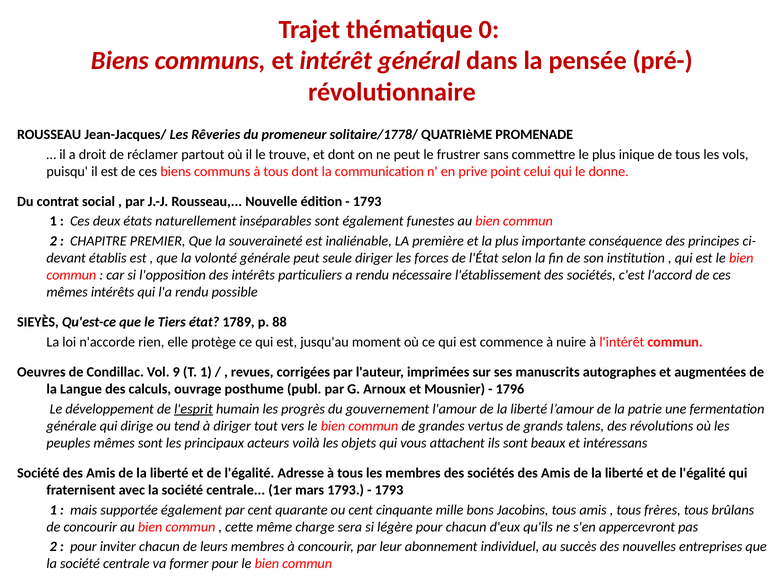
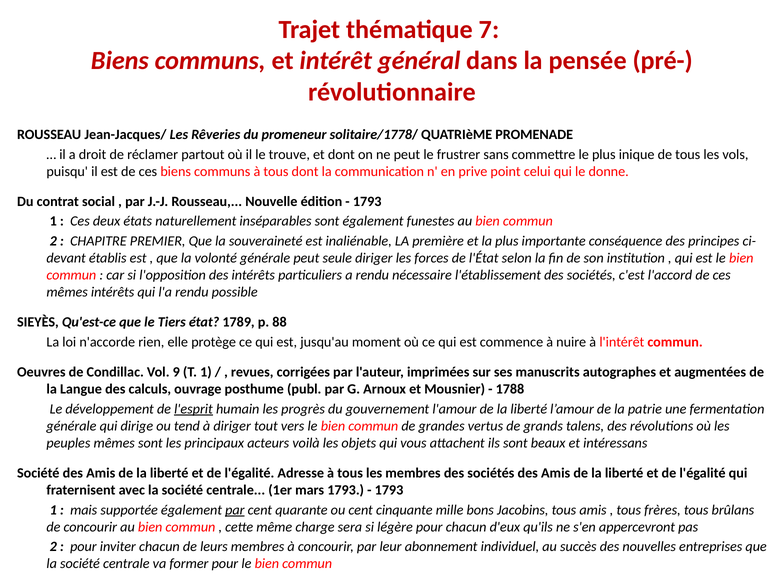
0: 0 -> 7
1796: 1796 -> 1788
par at (235, 510) underline: none -> present
